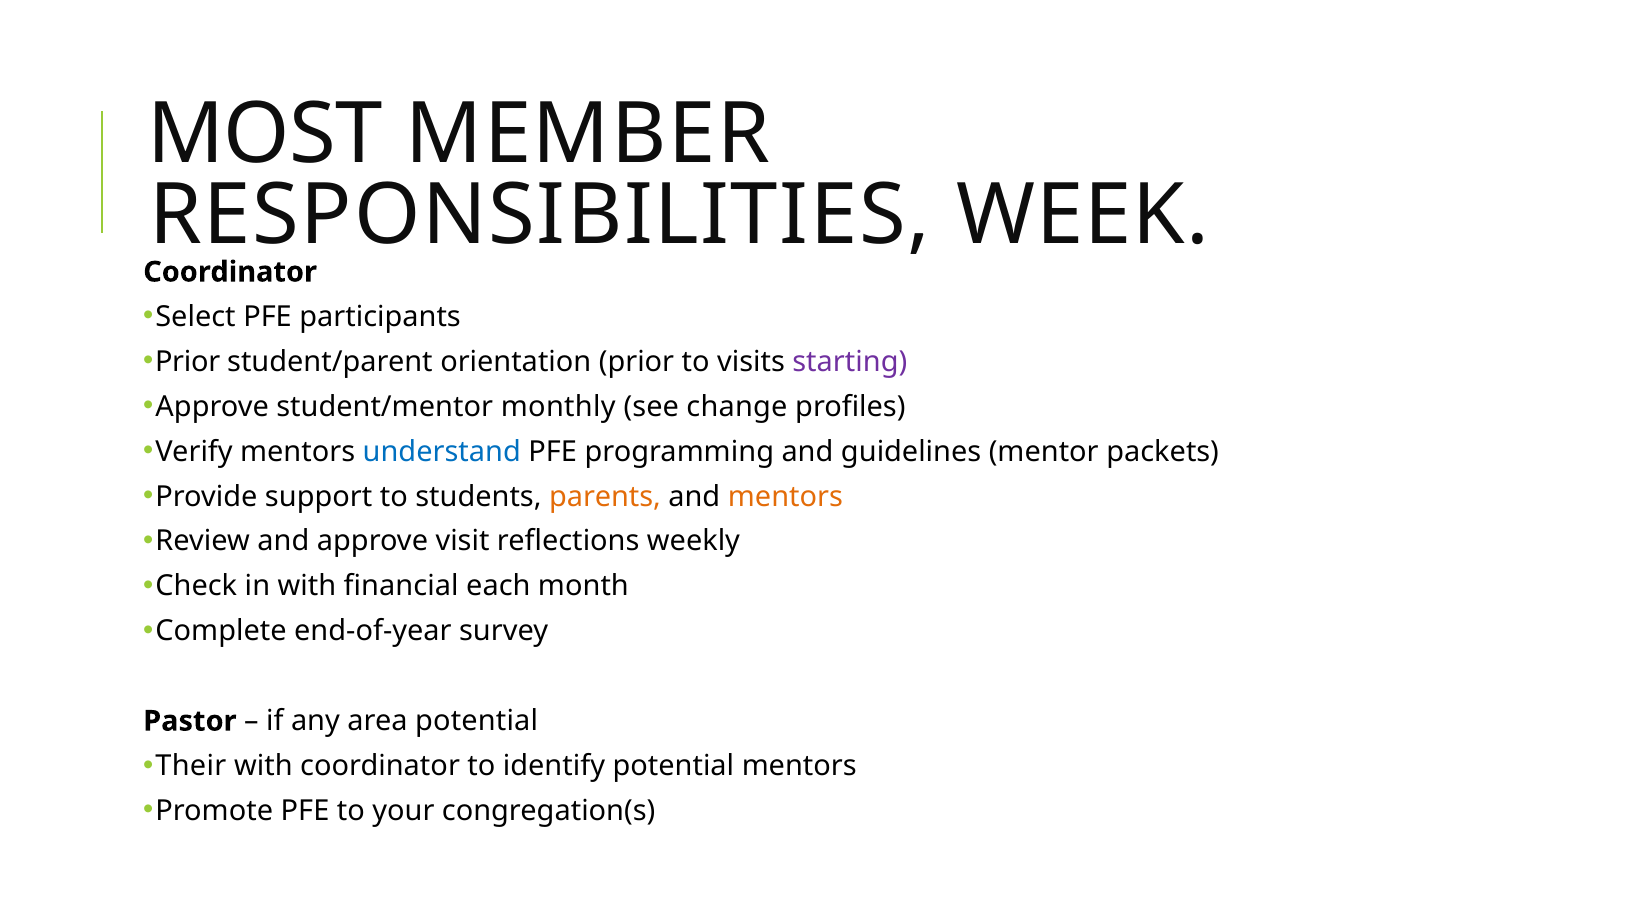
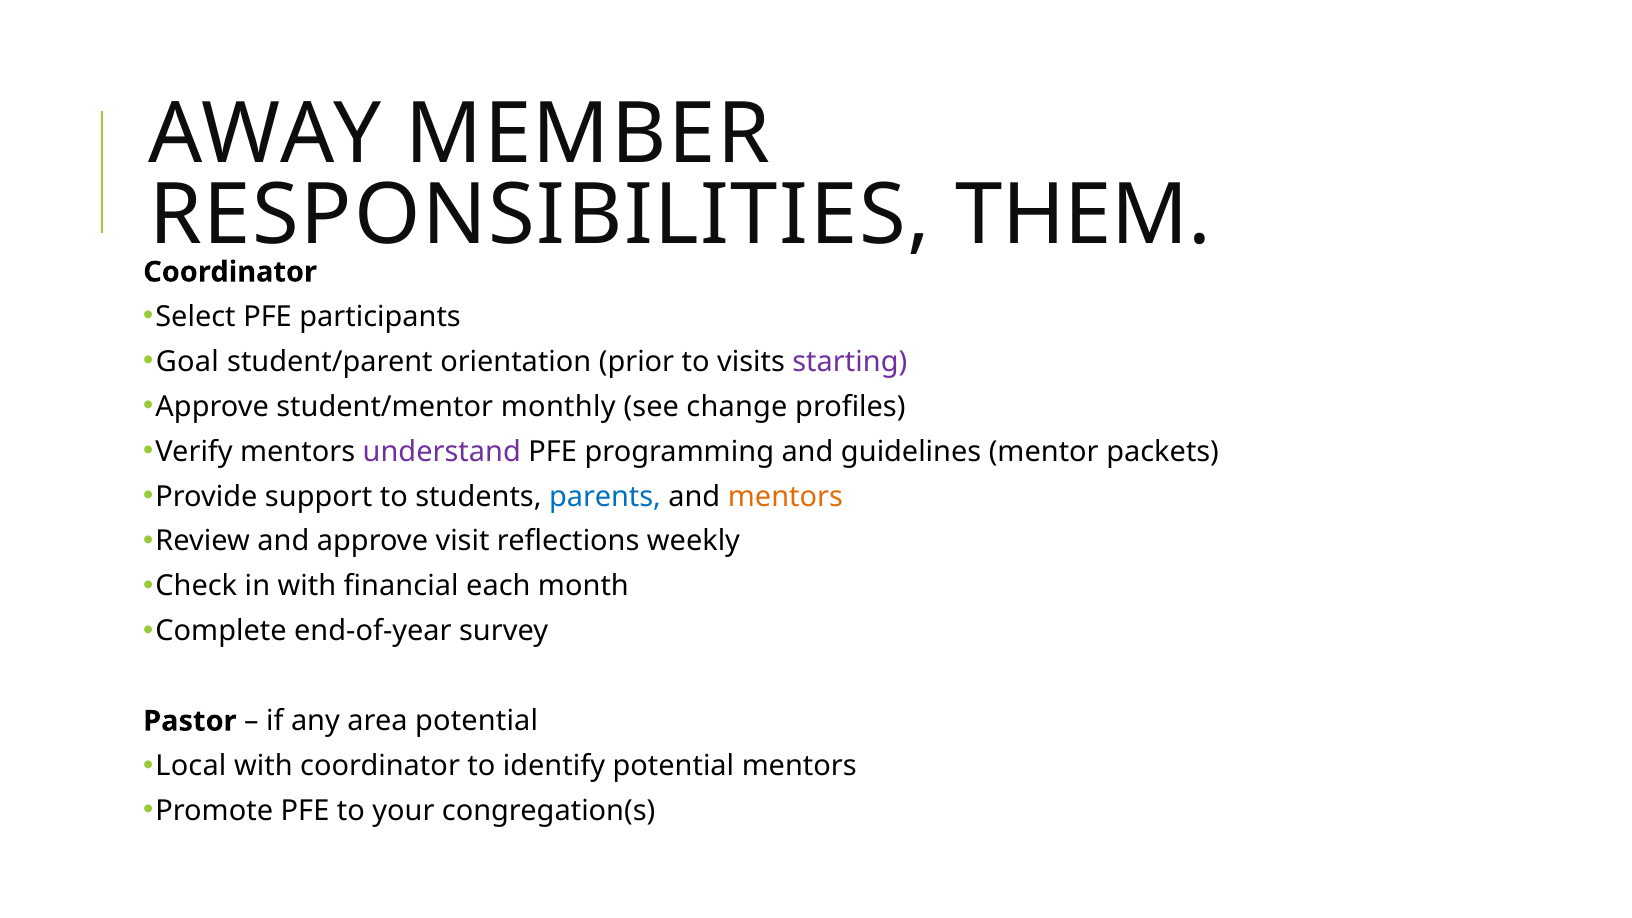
MOST: MOST -> AWAY
WEEK: WEEK -> THEM
Prior at (188, 362): Prior -> Goal
understand colour: blue -> purple
parents colour: orange -> blue
Their: Their -> Local
